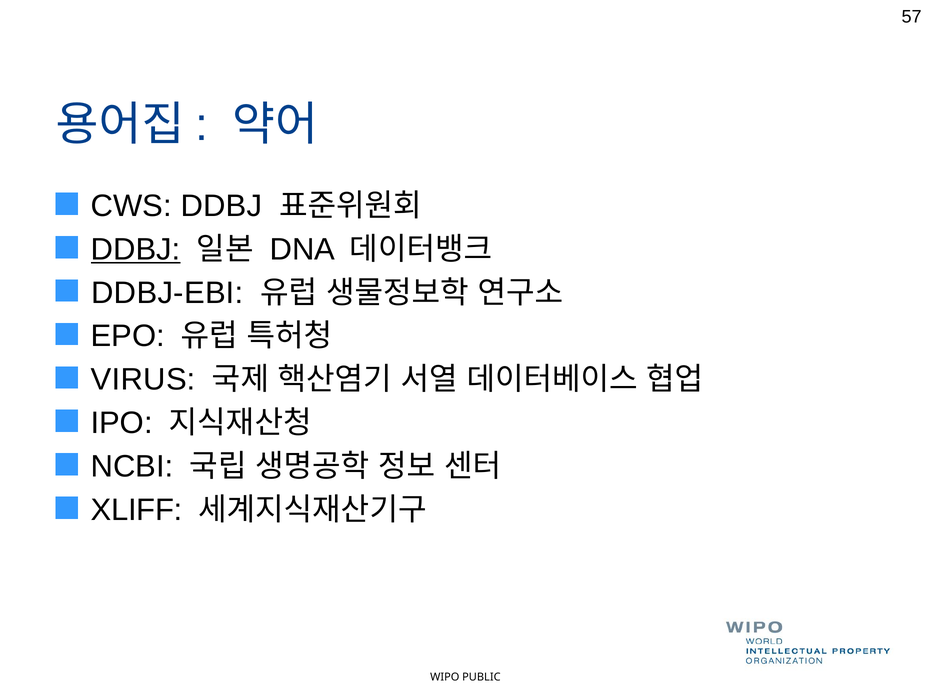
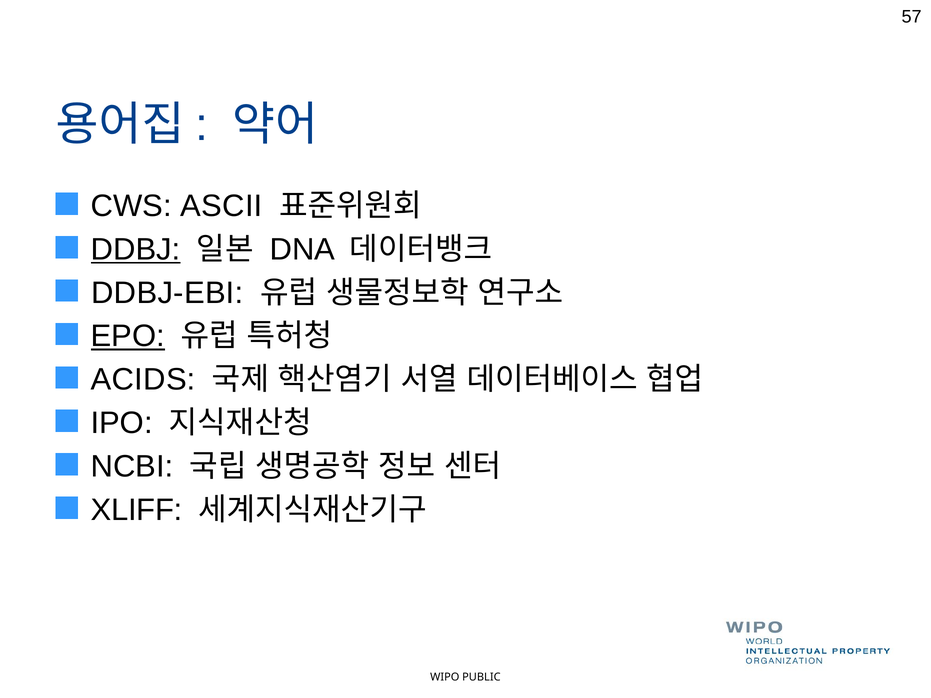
CWS DDBJ: DDBJ -> ASCII
EPO underline: none -> present
VIRUS: VIRUS -> ACIDS
